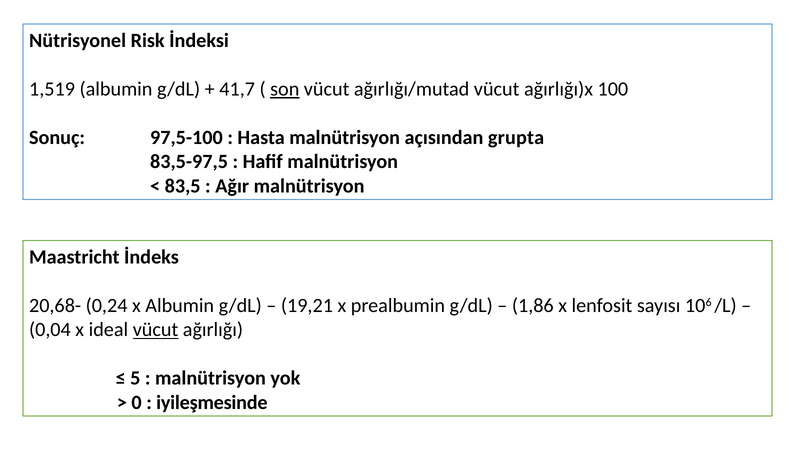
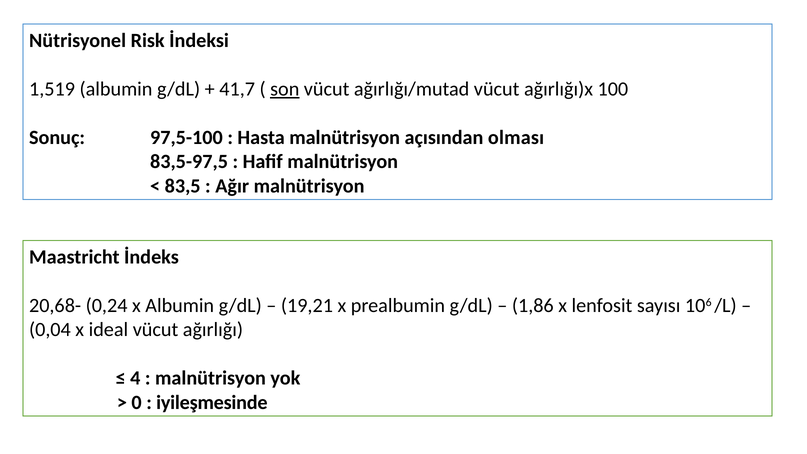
grupta: grupta -> olması
vücut at (156, 330) underline: present -> none
5: 5 -> 4
